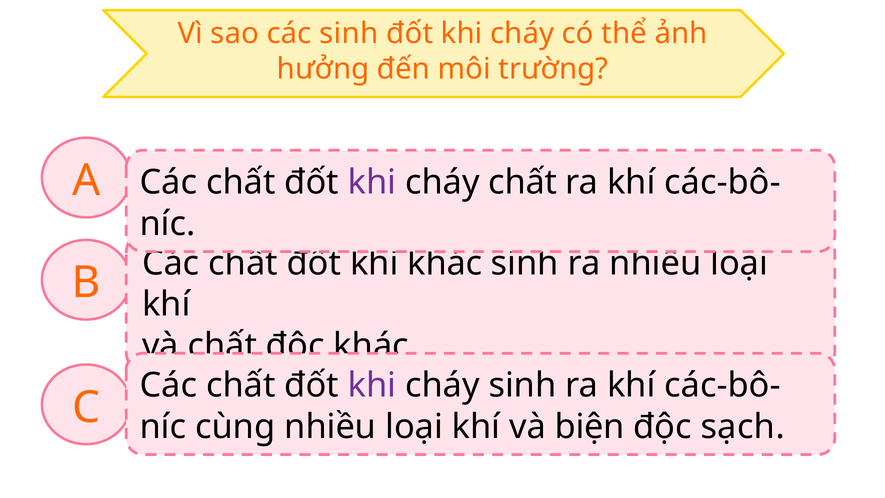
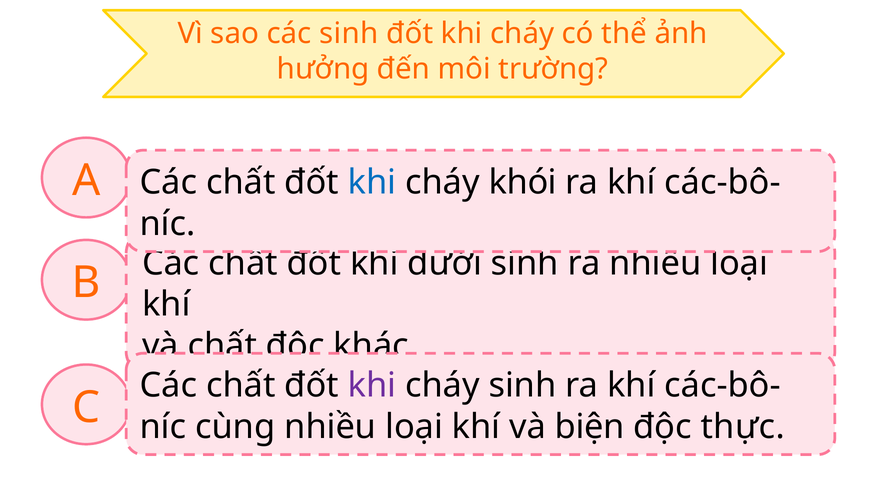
khi at (372, 183) colour: purple -> blue
cháy chất: chất -> khói
khi khác: khác -> dưới
sạch: sạch -> thực
